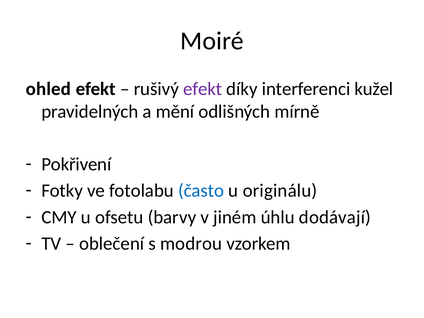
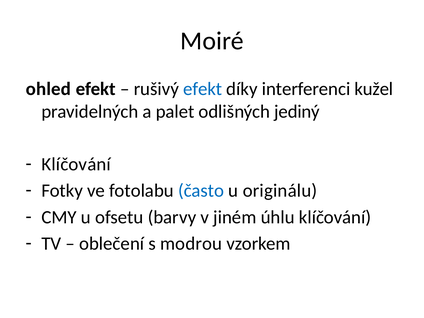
efekt at (203, 89) colour: purple -> blue
mění: mění -> palet
mírně: mírně -> jediný
Pokřivení at (76, 164): Pokřivení -> Klíčování
úhlu dodávají: dodávají -> klíčování
